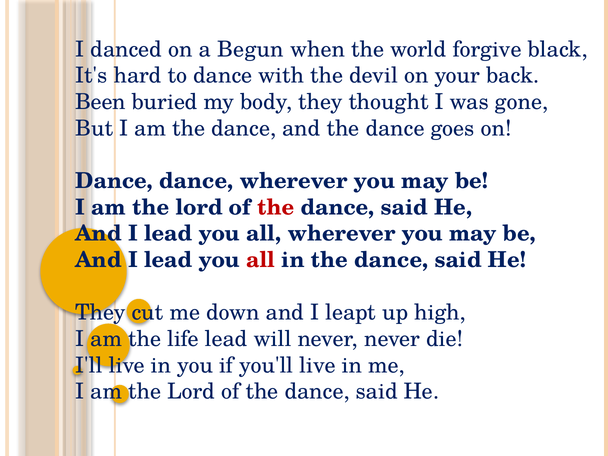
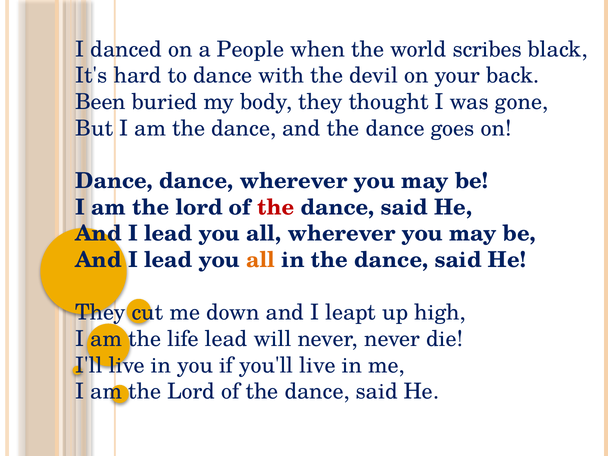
Begun: Begun -> People
forgive: forgive -> scribes
all at (261, 260) colour: red -> orange
